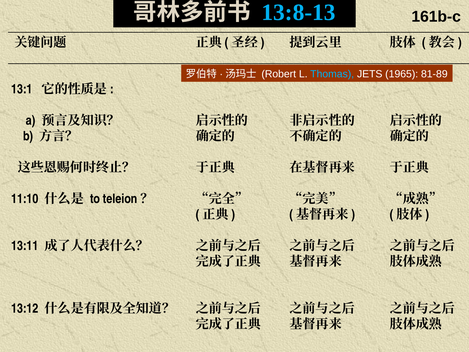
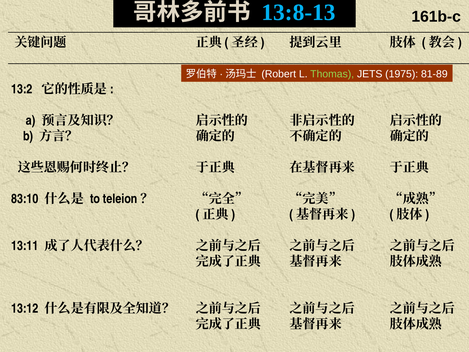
Thomas colour: light blue -> light green
1965: 1965 -> 1975
13:1: 13:1 -> 13:2
11:10: 11:10 -> 83:10
